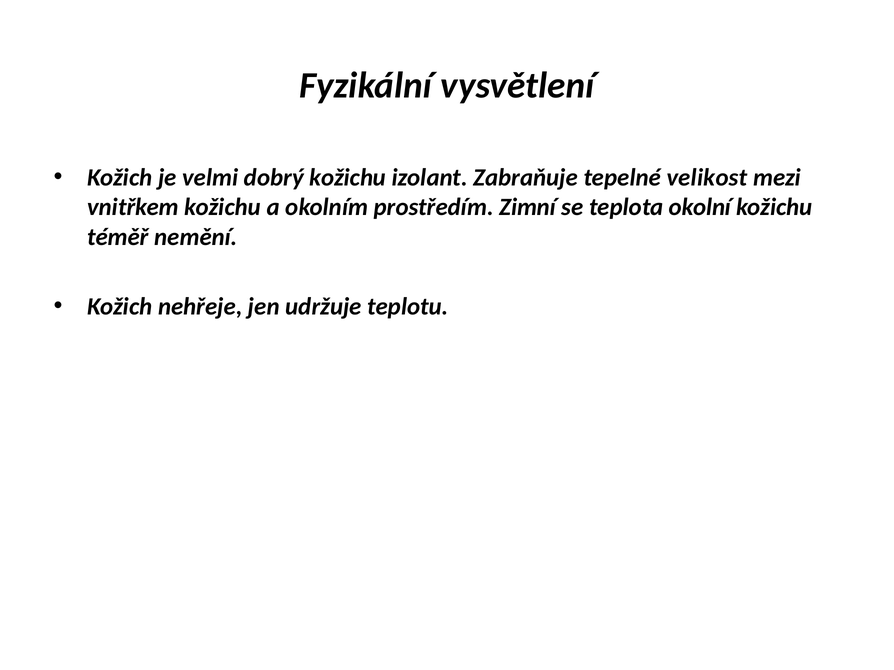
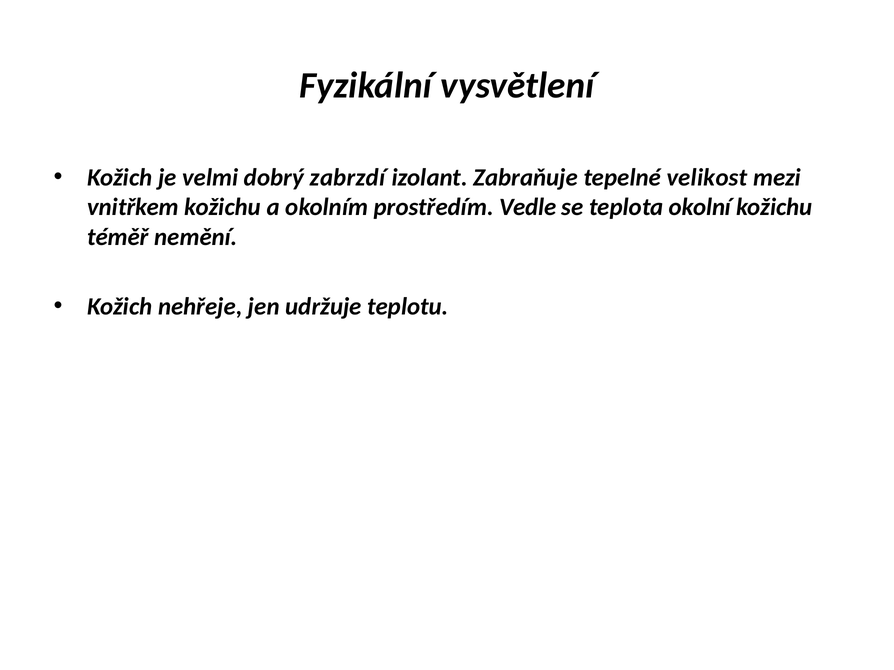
dobrý kožichu: kožichu -> zabrzdí
Zimní: Zimní -> Vedle
